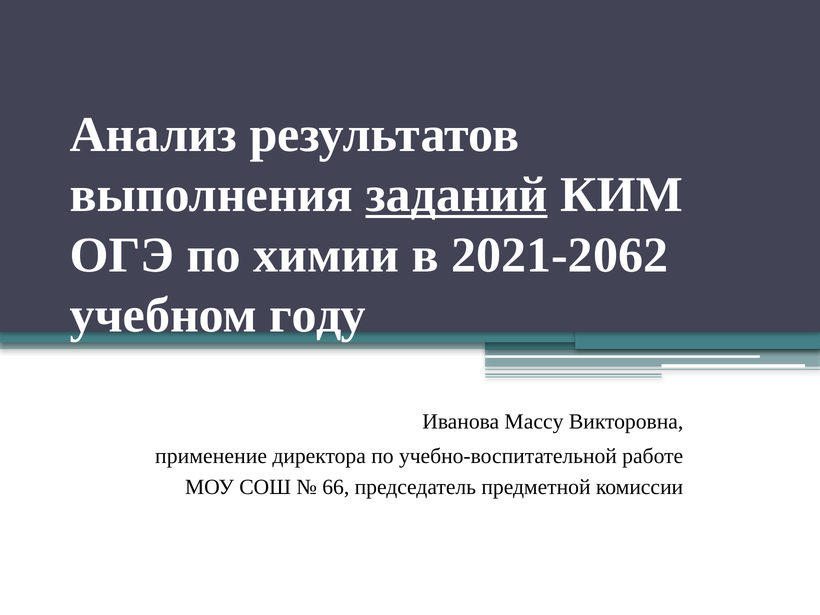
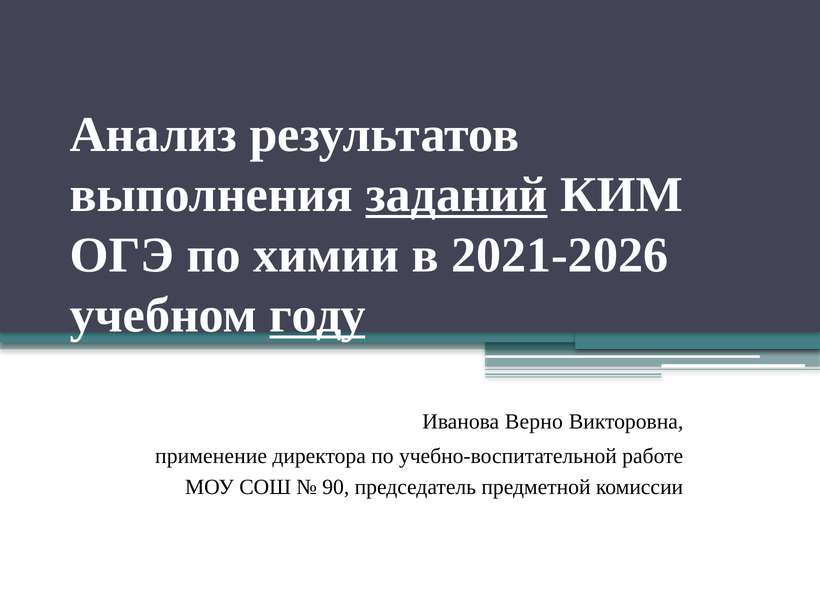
2021-2062: 2021-2062 -> 2021-2026
году underline: none -> present
Массу: Массу -> Верно
66: 66 -> 90
